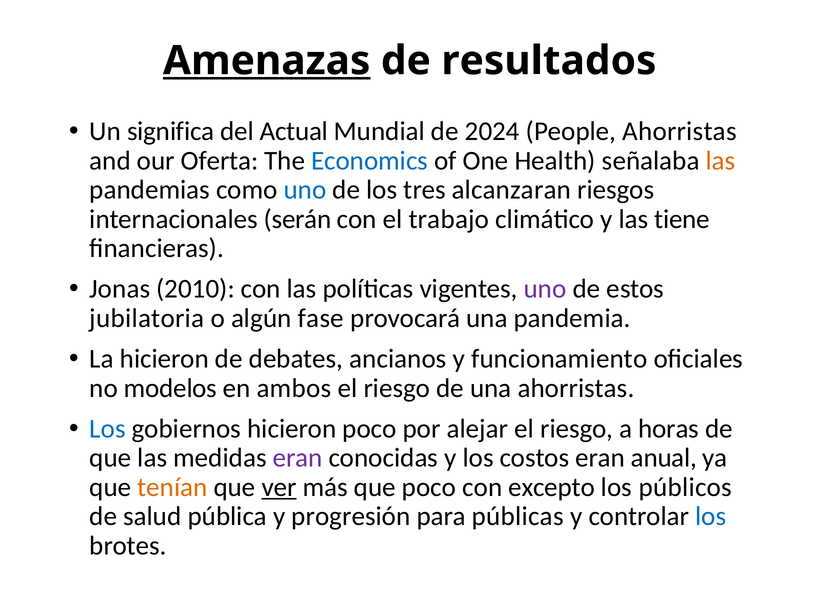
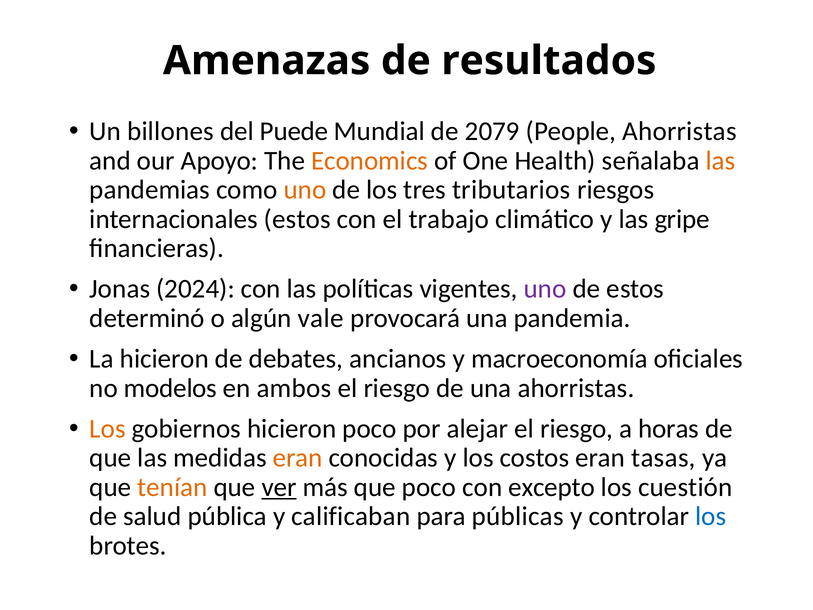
Amenazas underline: present -> none
significa: significa -> billones
Actual: Actual -> Puede
2024: 2024 -> 2079
Oferta: Oferta -> Apoyo
Economics colour: blue -> orange
uno at (305, 190) colour: blue -> orange
alcanzaran: alcanzaran -> tributarios
internacionales serán: serán -> estos
tiene: tiene -> gripe
2010: 2010 -> 2024
jubilatoria: jubilatoria -> determinó
fase: fase -> vale
funcionamiento: funcionamiento -> macroeconomía
Los at (108, 429) colour: blue -> orange
eran at (298, 458) colour: purple -> orange
anual: anual -> tasas
públicos: públicos -> cuestión
progresión: progresión -> calificaban
